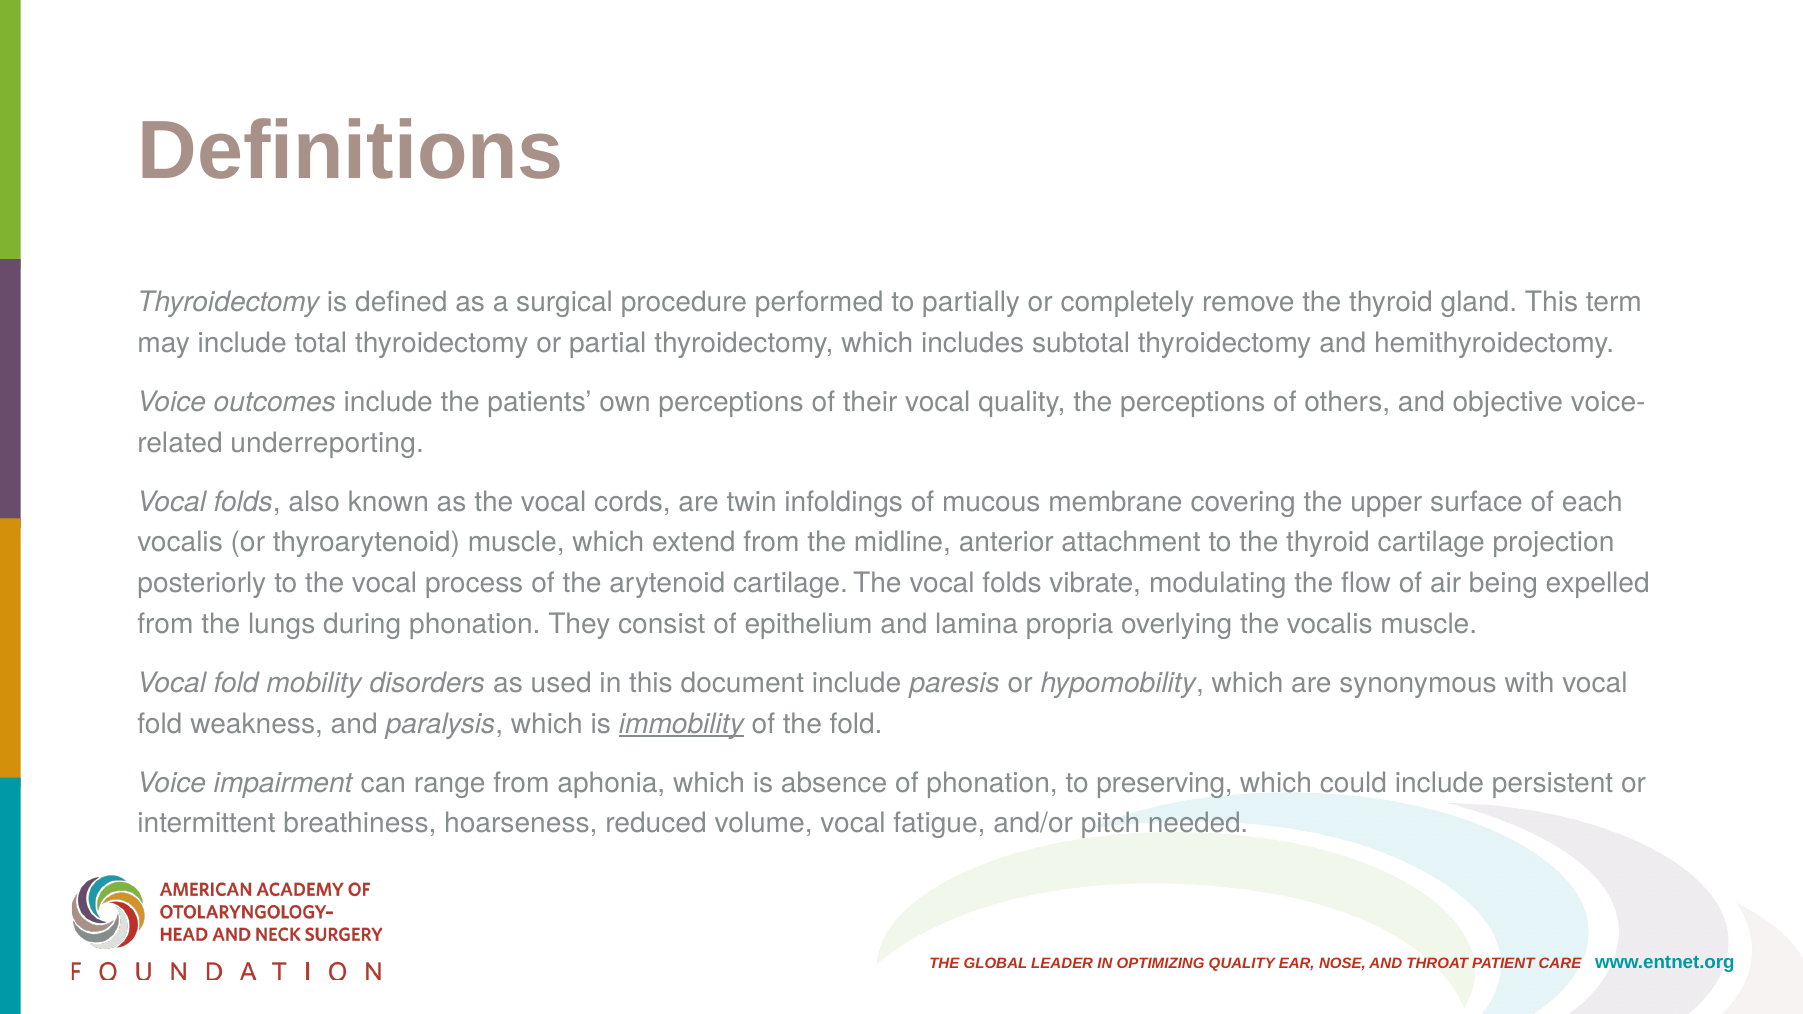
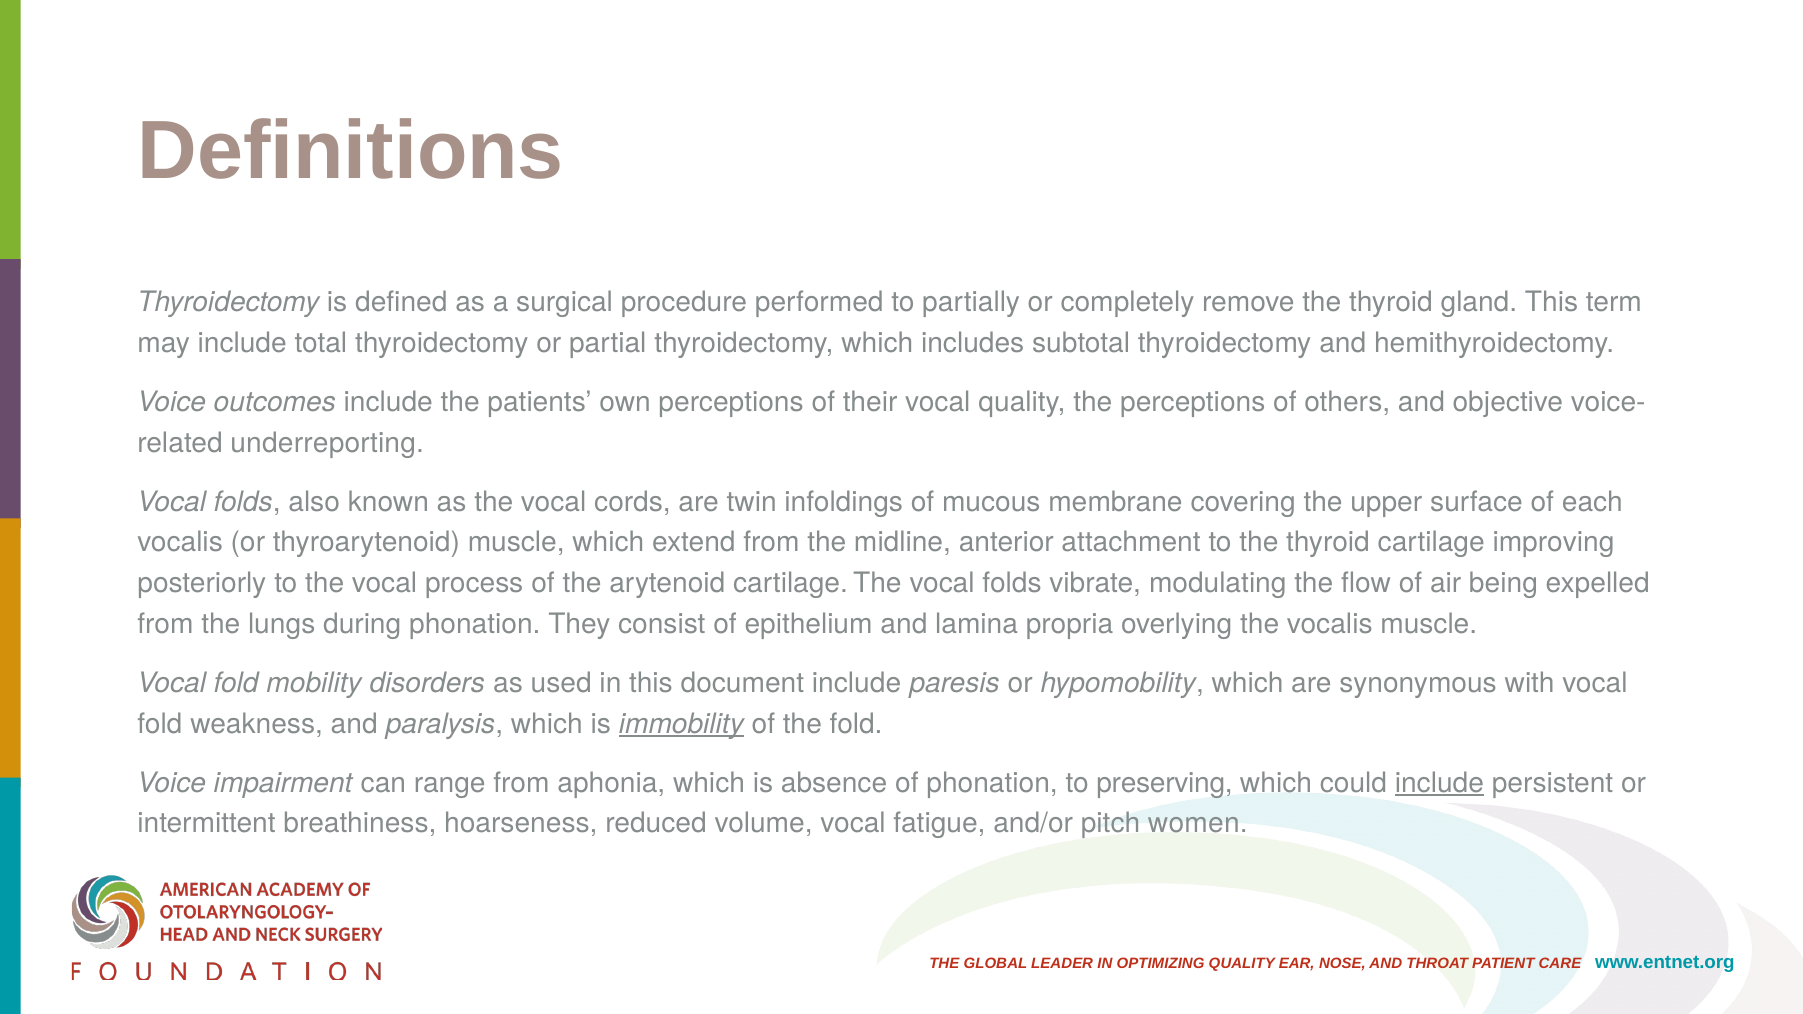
projection: projection -> improving
include at (1439, 783) underline: none -> present
needed: needed -> women
